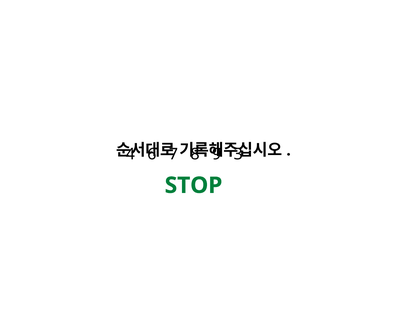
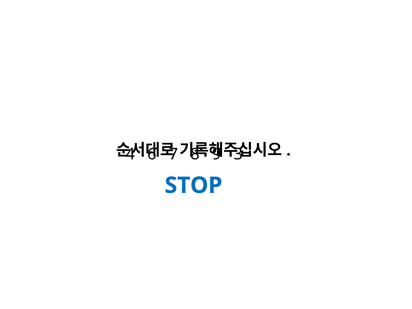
STOP colour: green -> blue
